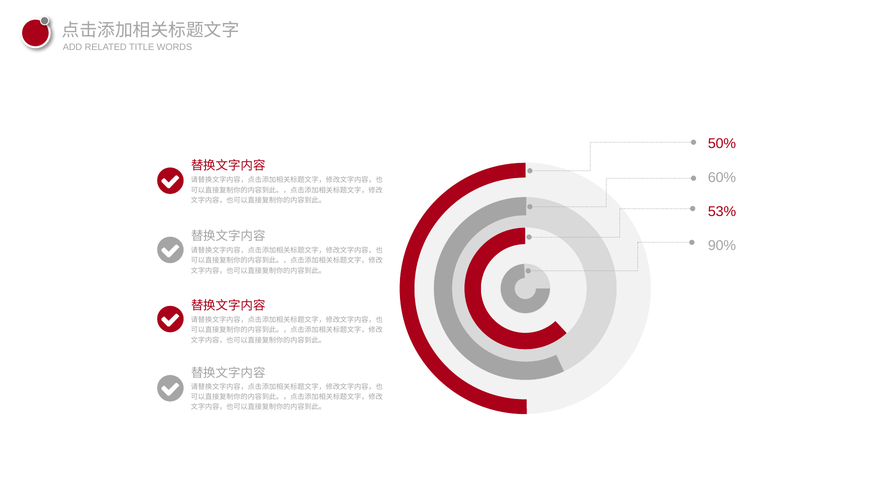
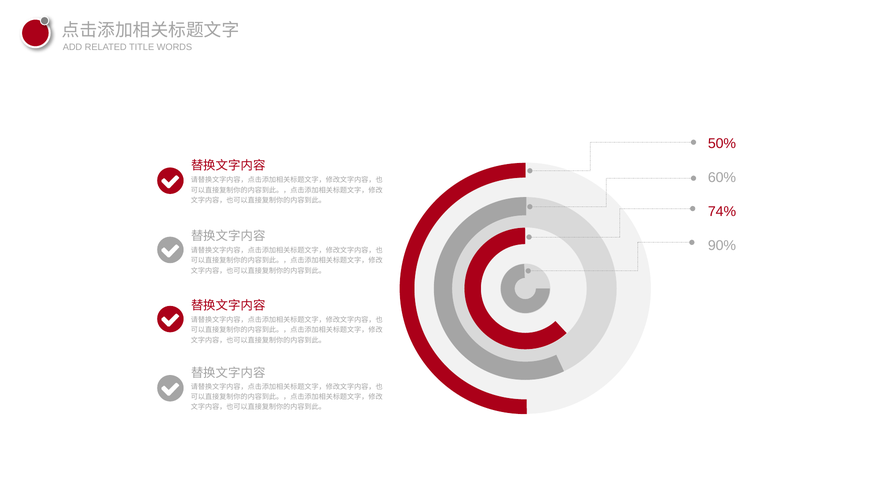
53%: 53% -> 74%
